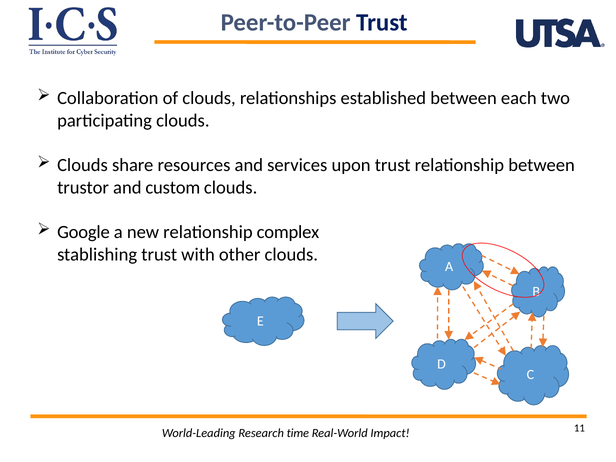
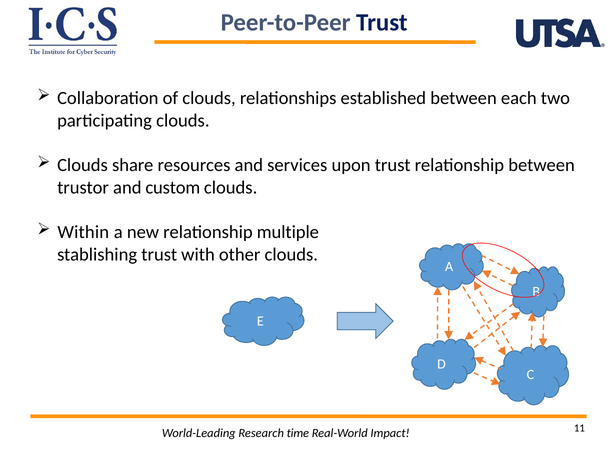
Google: Google -> Within
complex: complex -> multiple
